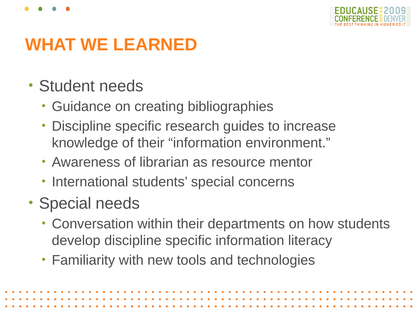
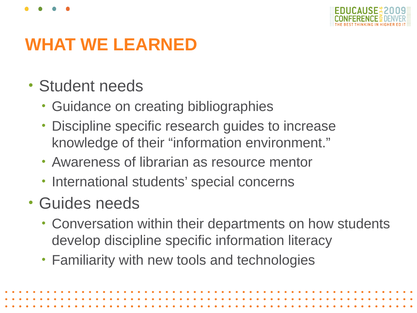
Special at (65, 203): Special -> Guides
